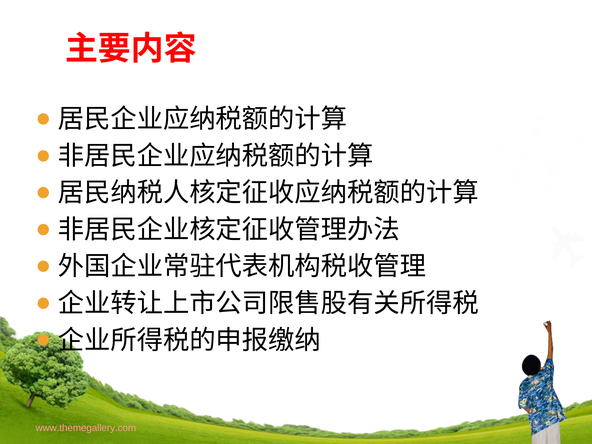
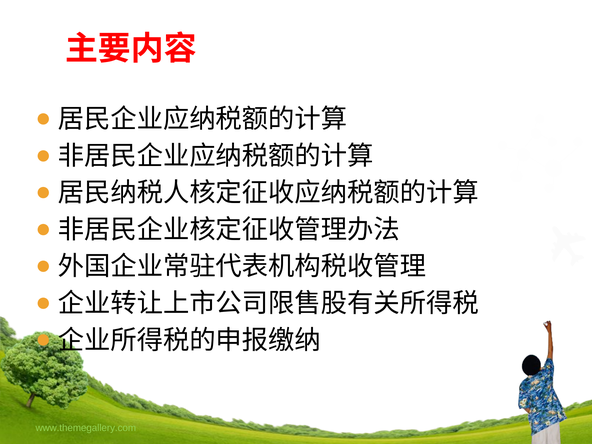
www.themegallery.com colour: pink -> light green
